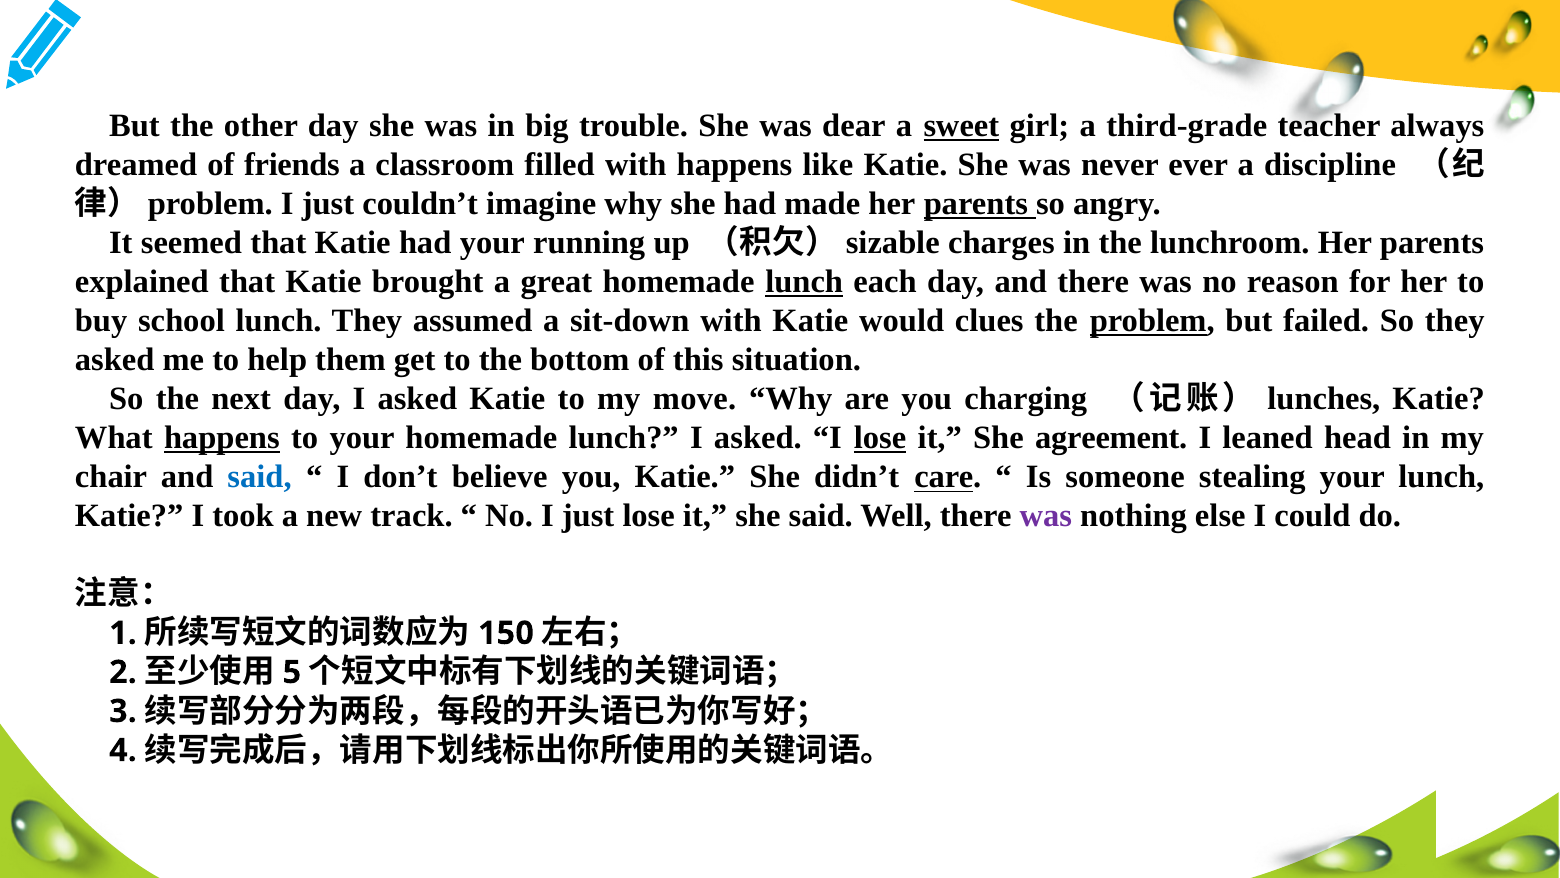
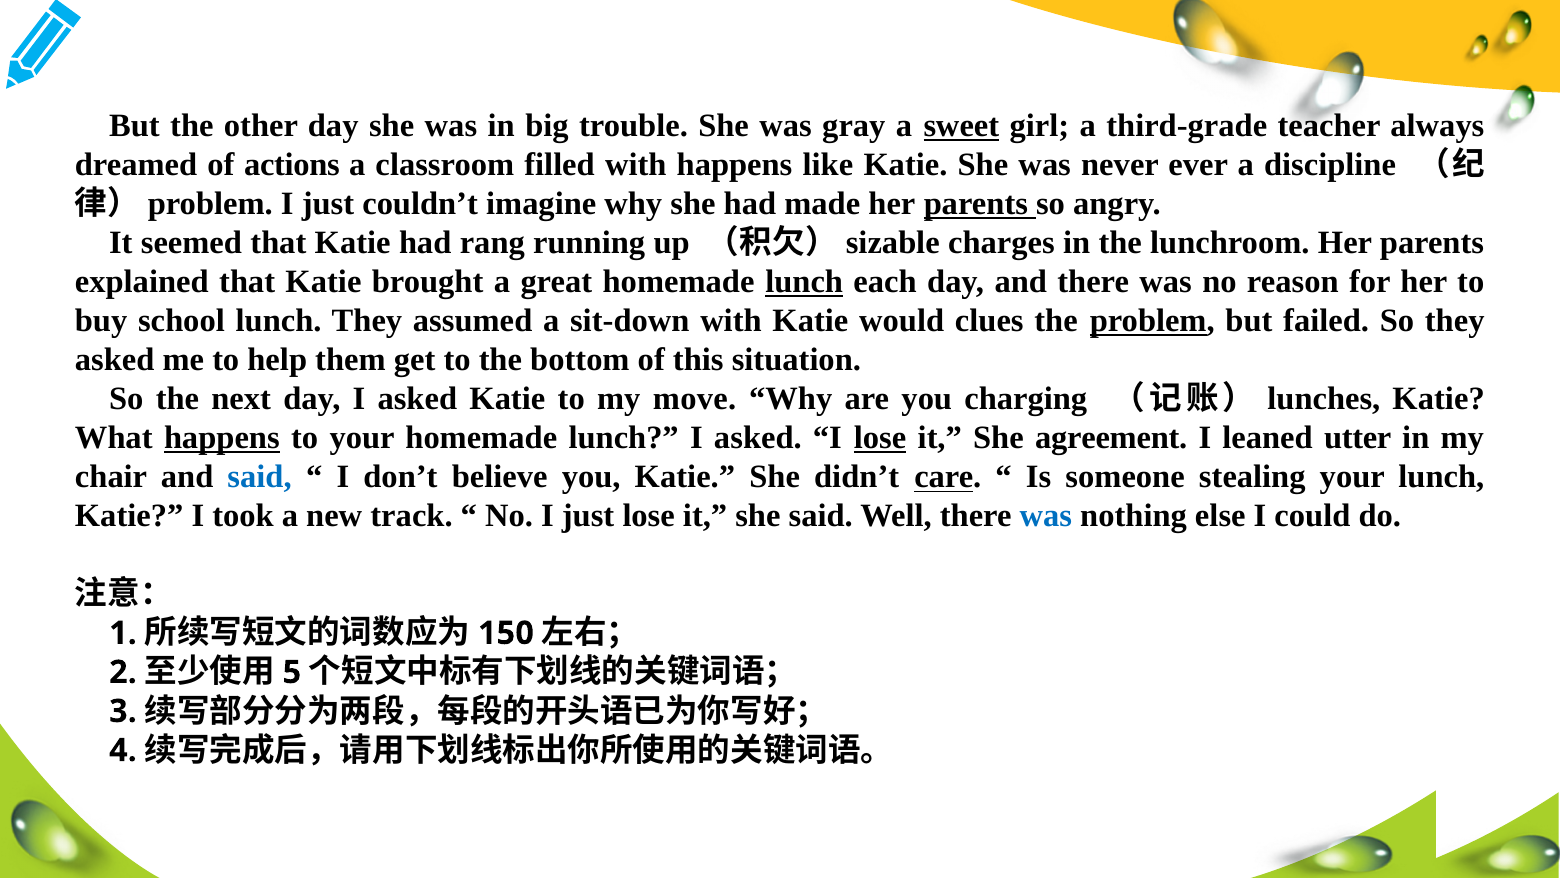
dear: dear -> gray
friends: friends -> actions
had your: your -> rang
head: head -> utter
was at (1046, 516) colour: purple -> blue
